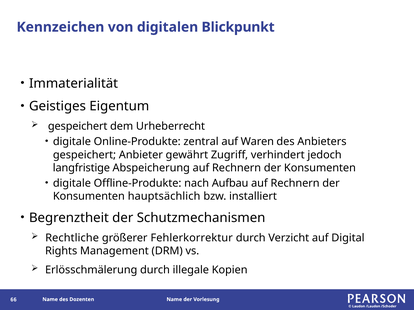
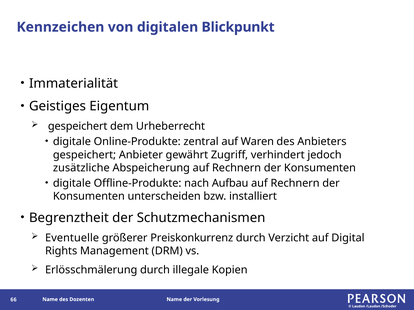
langfristige: langfristige -> zusätzliche
hauptsächlich: hauptsächlich -> unterscheiden
Rechtliche: Rechtliche -> Eventuelle
Fehlerkorrektur: Fehlerkorrektur -> Preiskonkurrenz
